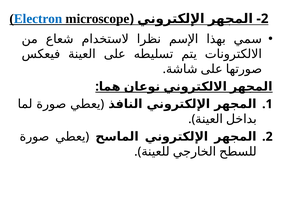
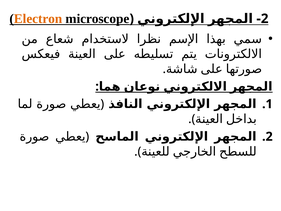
Electron colour: blue -> orange
